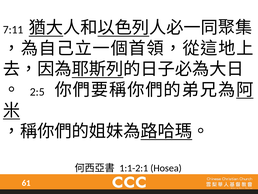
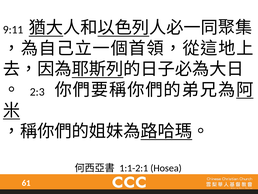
7:11: 7:11 -> 9:11
2:5: 2:5 -> 2:3
